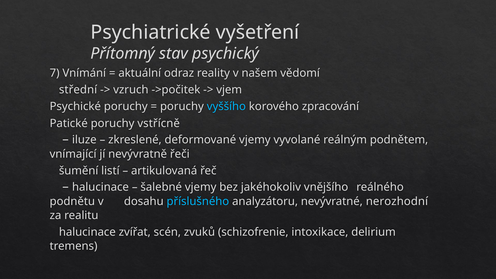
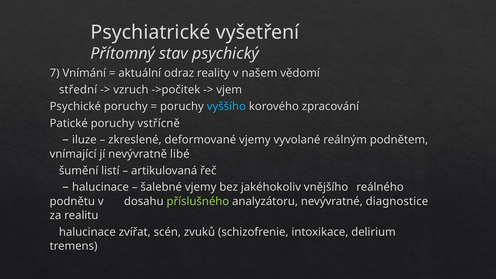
řeči: řeči -> libé
příslušného colour: light blue -> light green
nerozhodní: nerozhodní -> diagnostice
